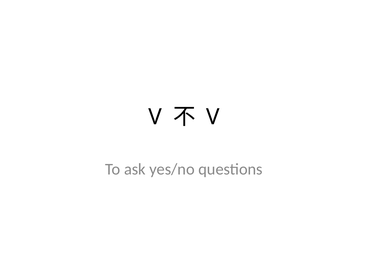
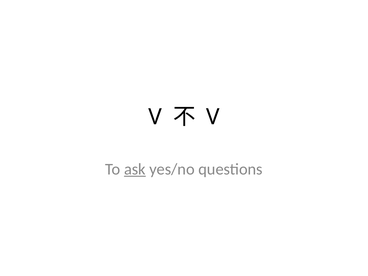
ask underline: none -> present
